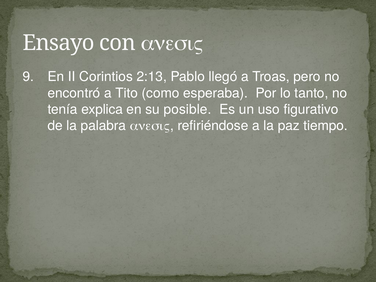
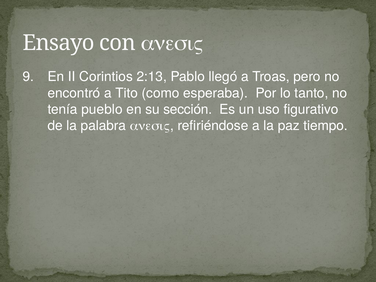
explica: explica -> pueblo
posible: posible -> sección
